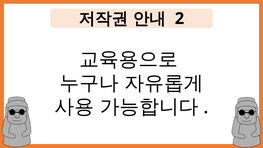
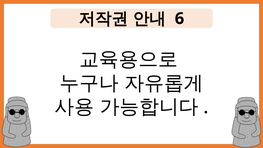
2: 2 -> 6
